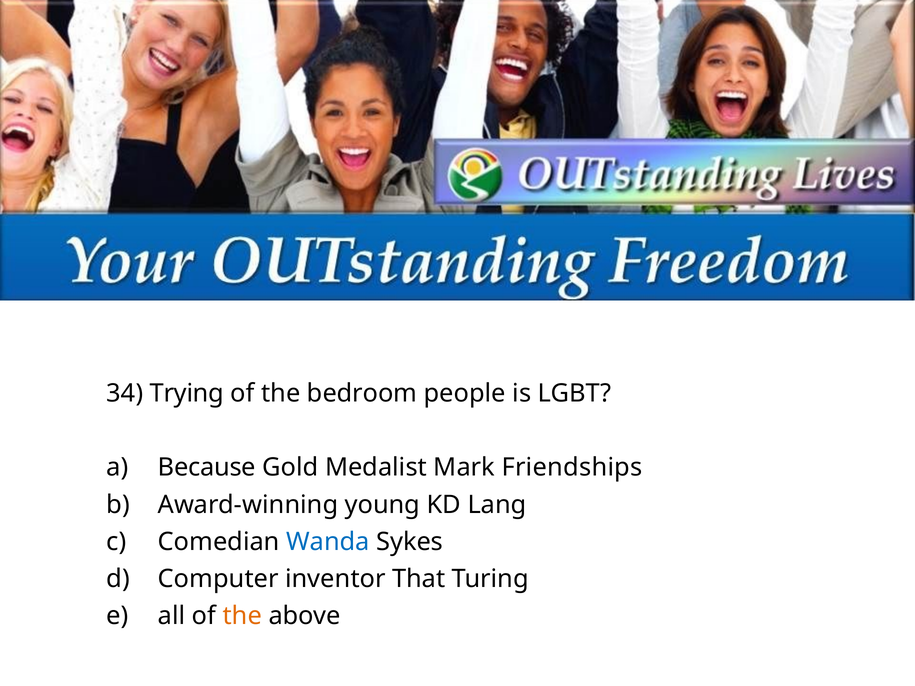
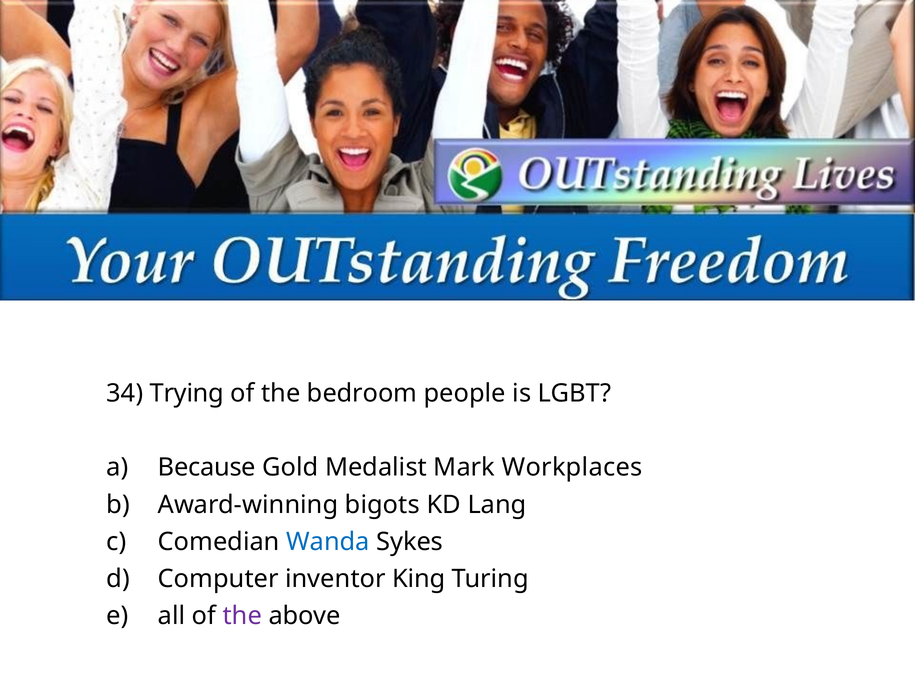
Friendships: Friendships -> Workplaces
young: young -> bigots
That: That -> King
the at (242, 616) colour: orange -> purple
